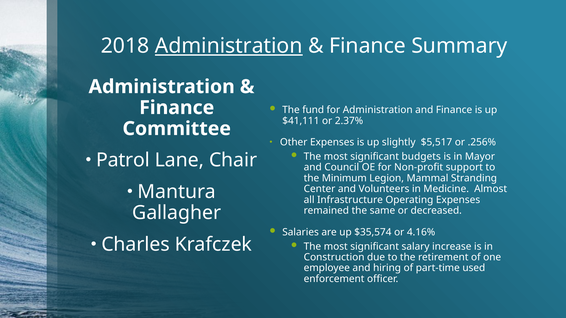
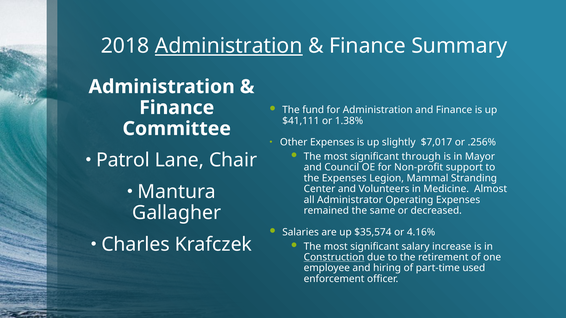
2.37%: 2.37% -> 1.38%
$5,517: $5,517 -> $7,017
budgets: budgets -> through
the Minimum: Minimum -> Expenses
Infrastructure: Infrastructure -> Administrator
Construction underline: none -> present
